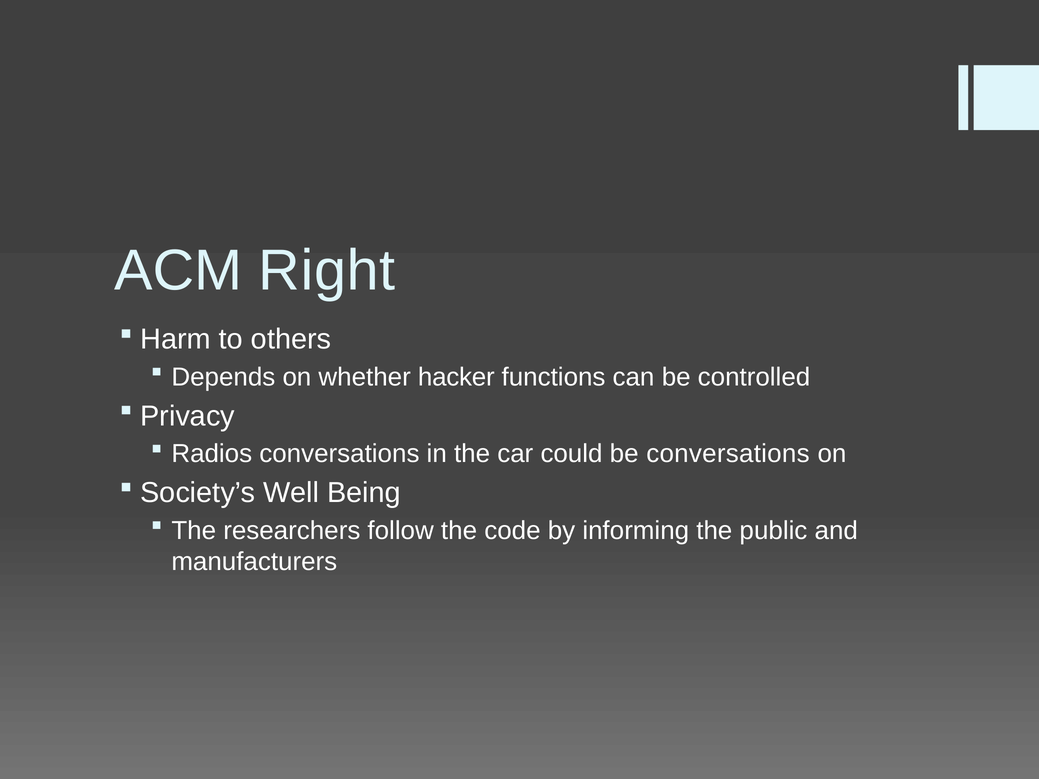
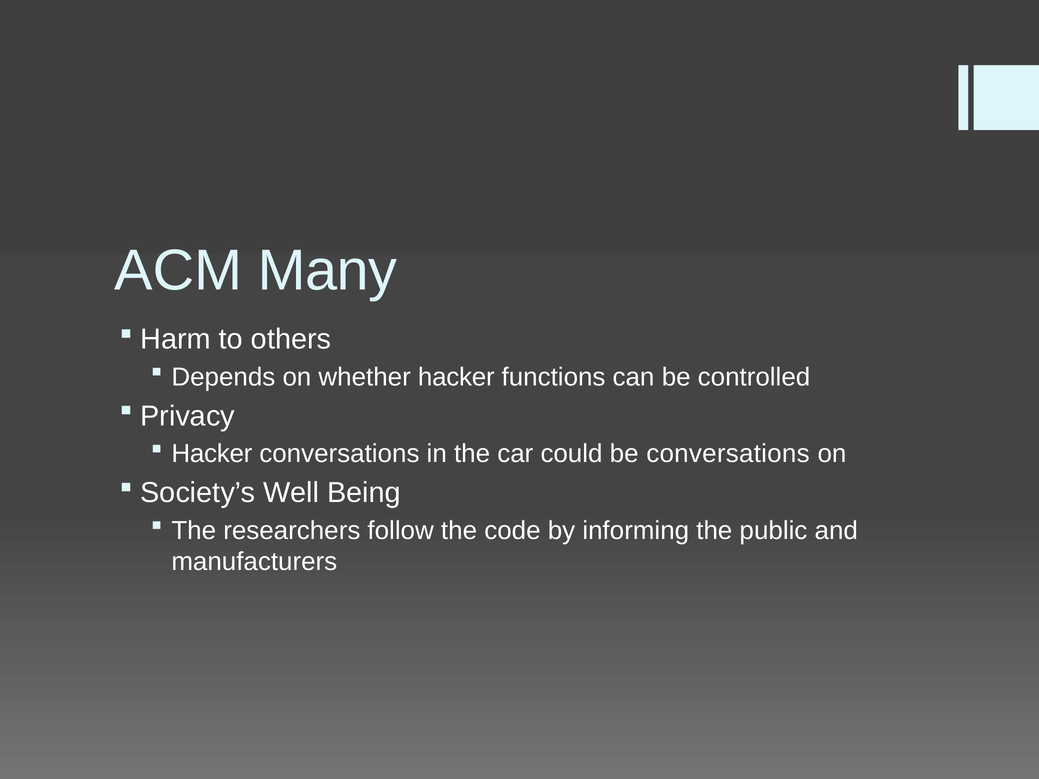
Right: Right -> Many
Radios at (212, 454): Radios -> Hacker
